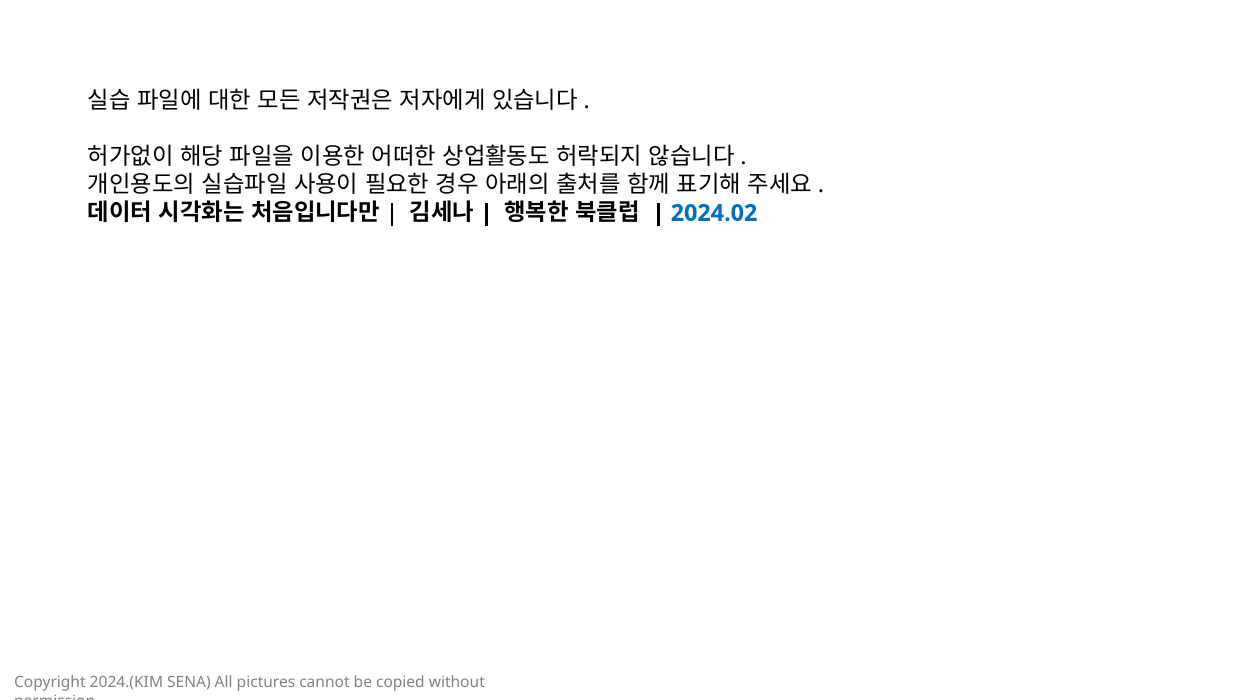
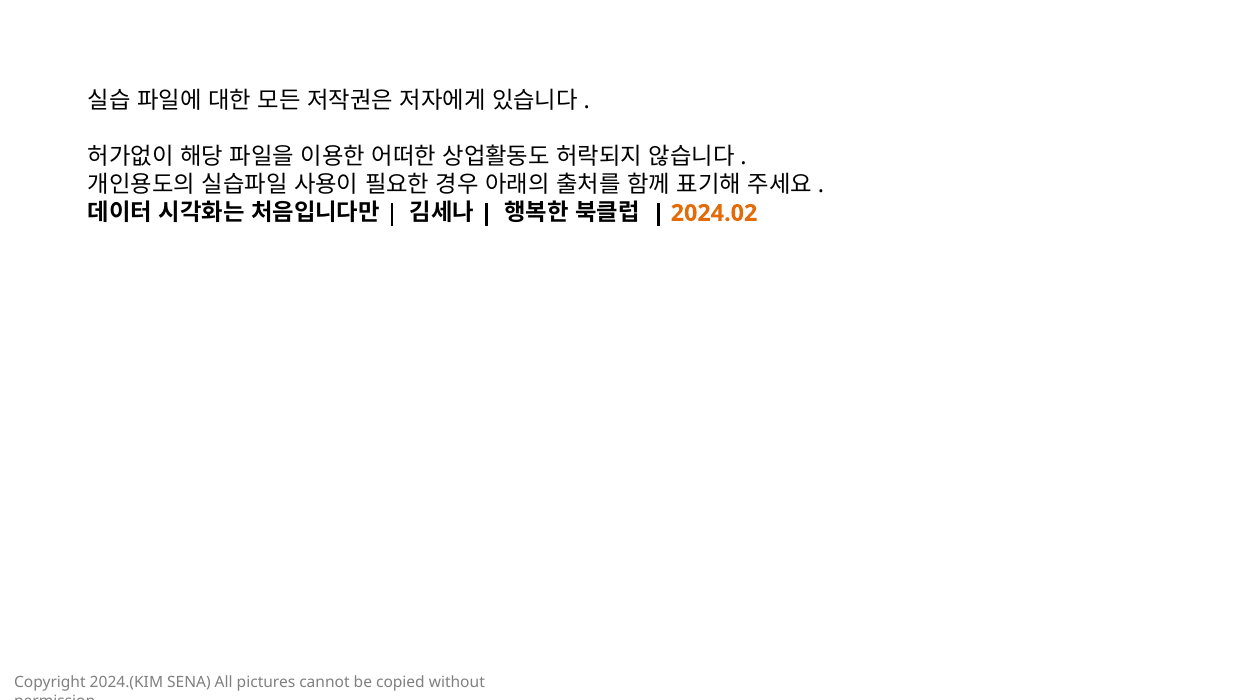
2024.02 colour: blue -> orange
